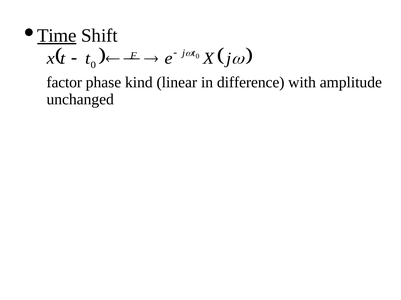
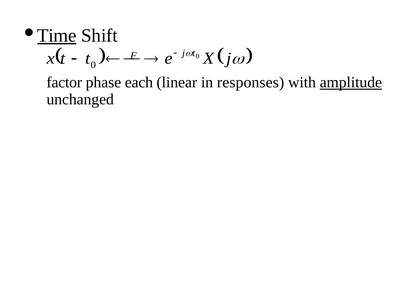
kind: kind -> each
difference: difference -> responses
amplitude underline: none -> present
